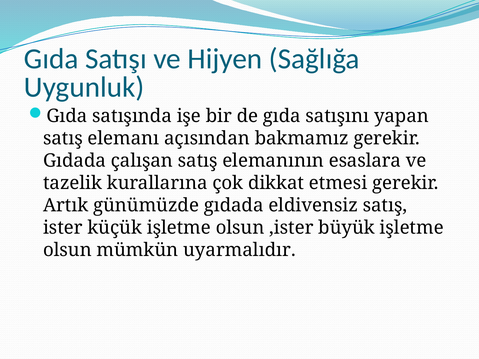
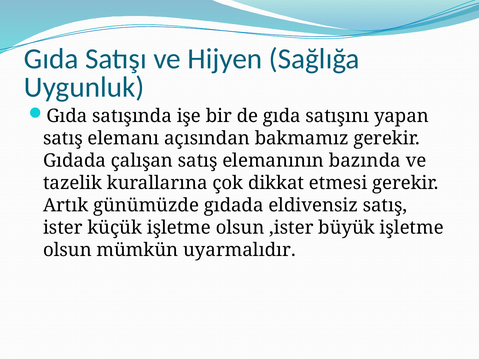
esaslara: esaslara -> bazında
